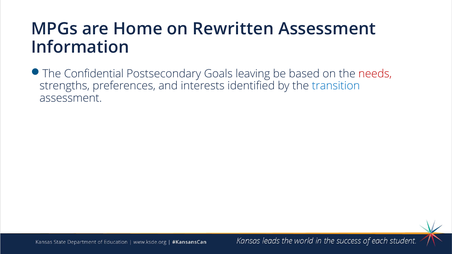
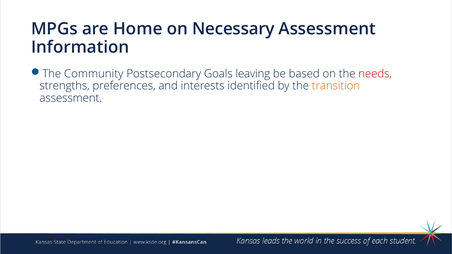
Rewritten: Rewritten -> Necessary
Confidential: Confidential -> Community
transition colour: blue -> orange
